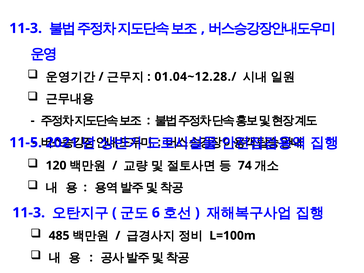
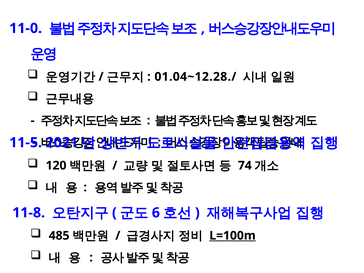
11-3 at (26, 28): 11-3 -> 11-0
11-3 at (29, 213): 11-3 -> 11-8
L=100m underline: none -> present
